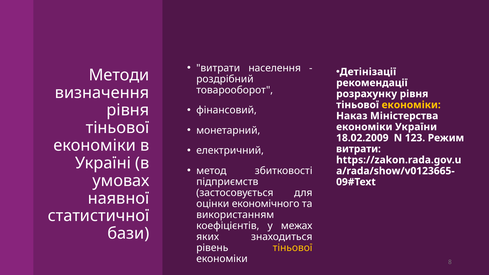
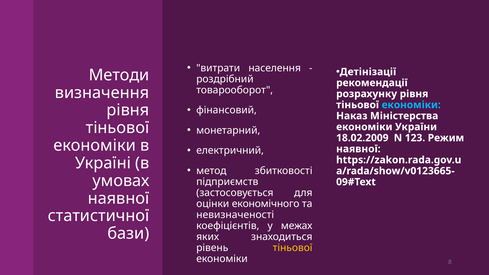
економіки at (411, 105) colour: yellow -> light blue
витрати at (358, 149): витрати -> наявної
використанням: використанням -> невизначеності
